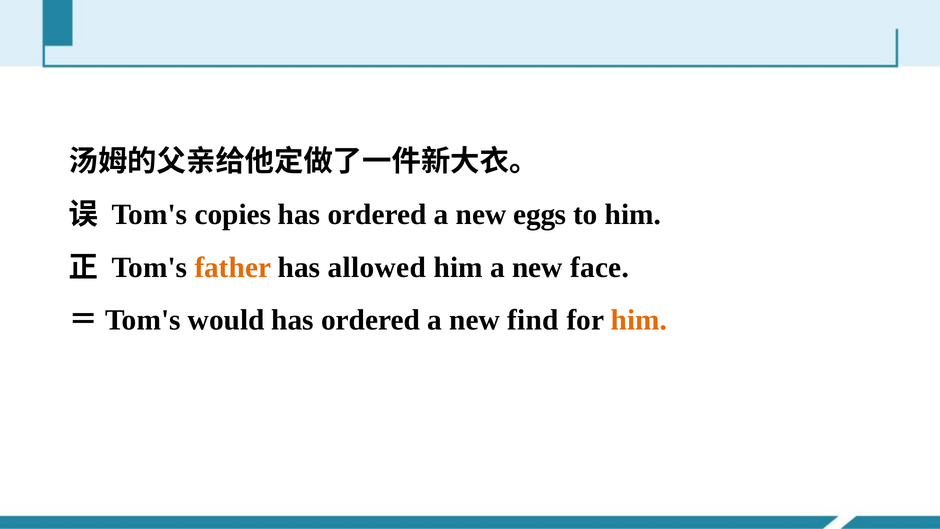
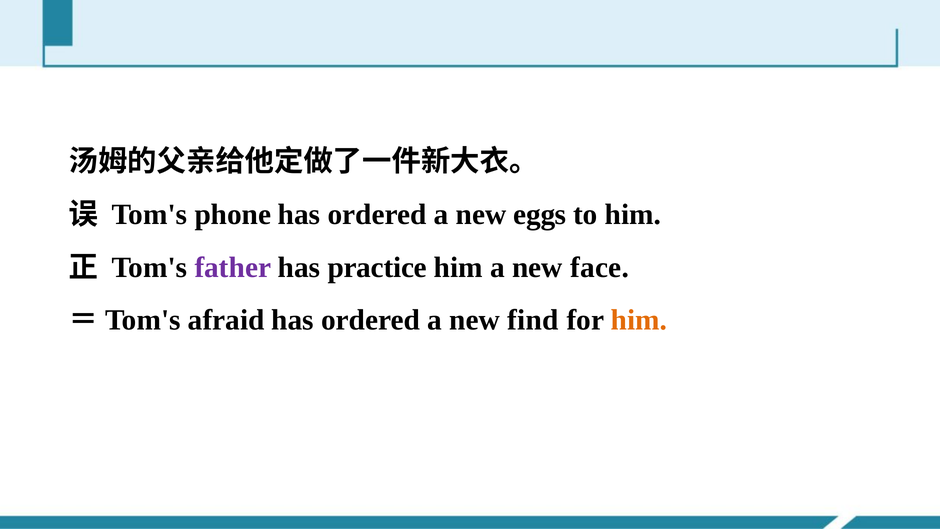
copies: copies -> phone
father colour: orange -> purple
allowed: allowed -> practice
would: would -> afraid
